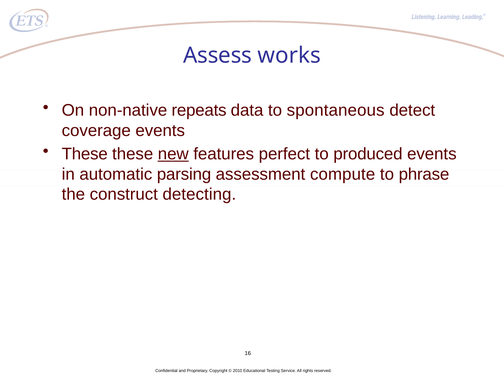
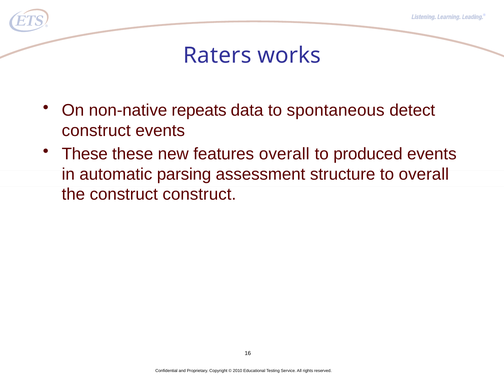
Assess: Assess -> Raters
coverage at (96, 131): coverage -> construct
new underline: present -> none
features perfect: perfect -> overall
compute: compute -> structure
to phrase: phrase -> overall
construct detecting: detecting -> construct
